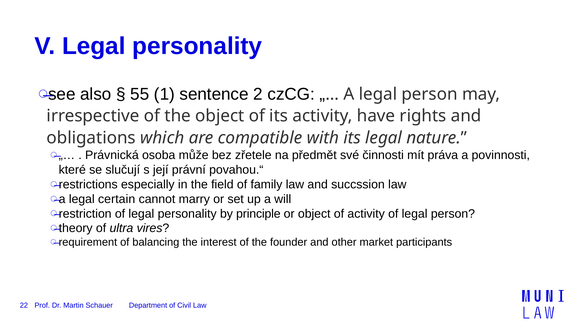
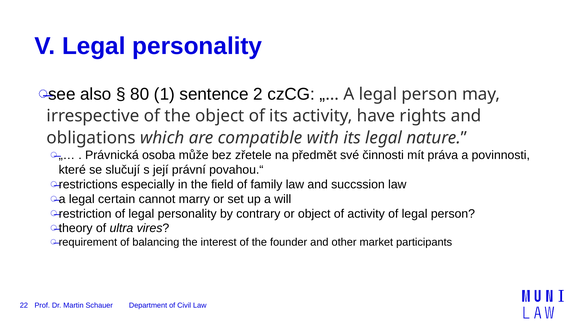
55: 55 -> 80
principle: principle -> contrary
